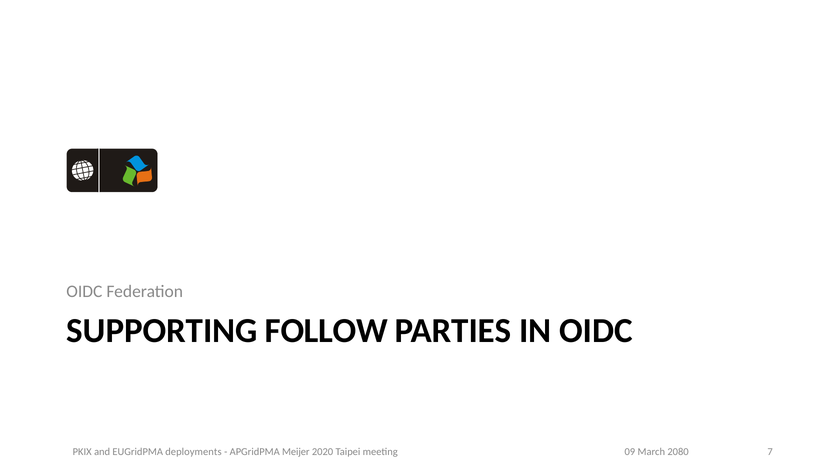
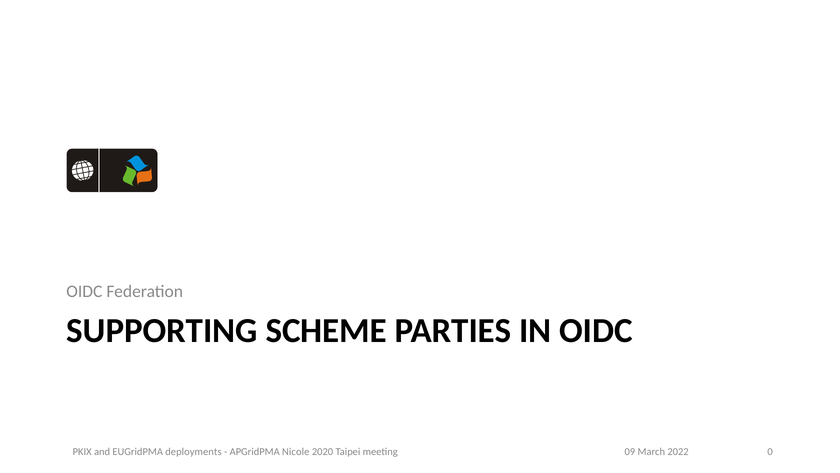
FOLLOW: FOLLOW -> SCHEME
Meijer: Meijer -> Nicole
7: 7 -> 0
2080: 2080 -> 2022
